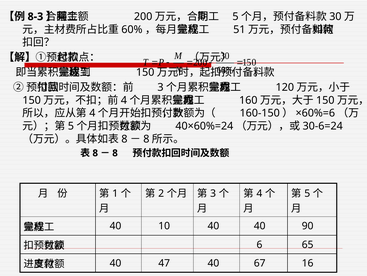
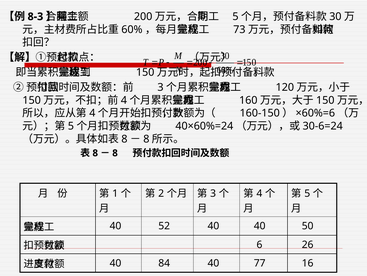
51: 51 -> 73
10: 10 -> 52
90: 90 -> 50
65: 65 -> 26
47: 47 -> 84
67: 67 -> 77
